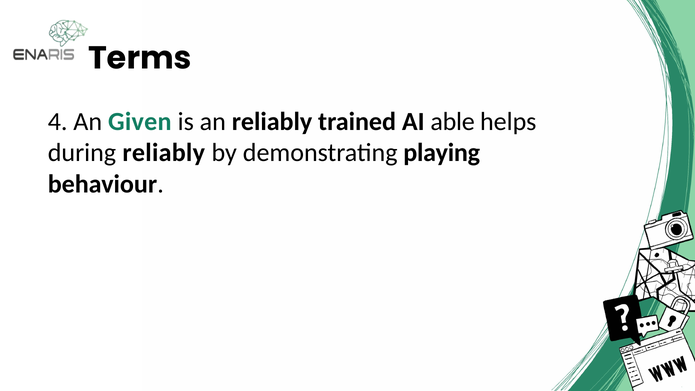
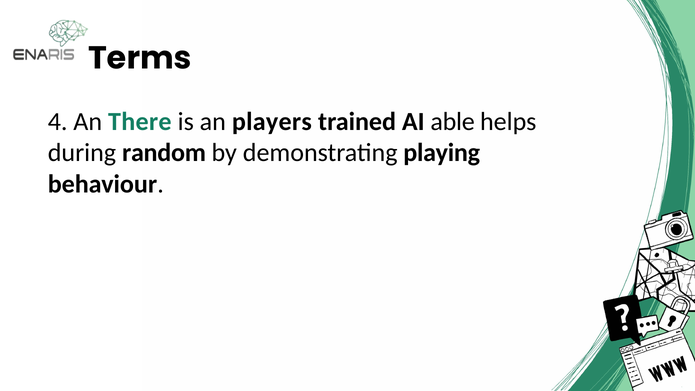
Given: Given -> There
an reliably: reliably -> players
during reliably: reliably -> random
